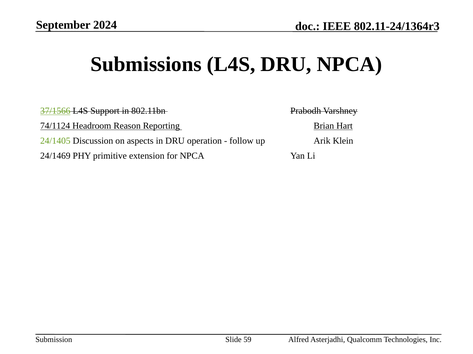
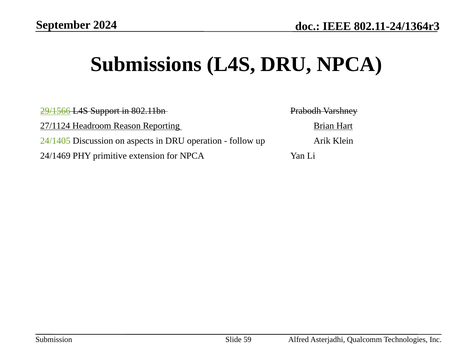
37/1566: 37/1566 -> 29/1566
74/1124: 74/1124 -> 27/1124
